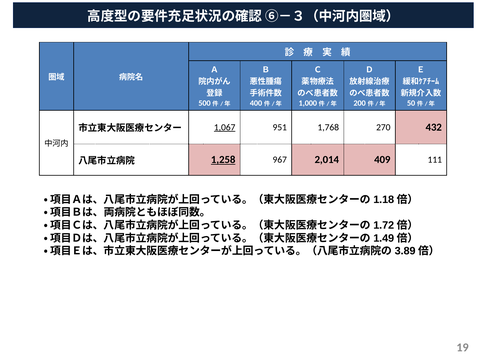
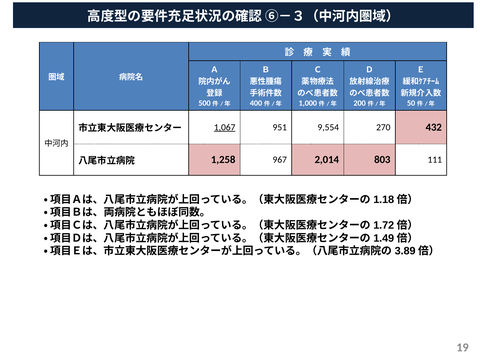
1,768: 1,768 -> 9,554
1,258 underline: present -> none
409: 409 -> 803
